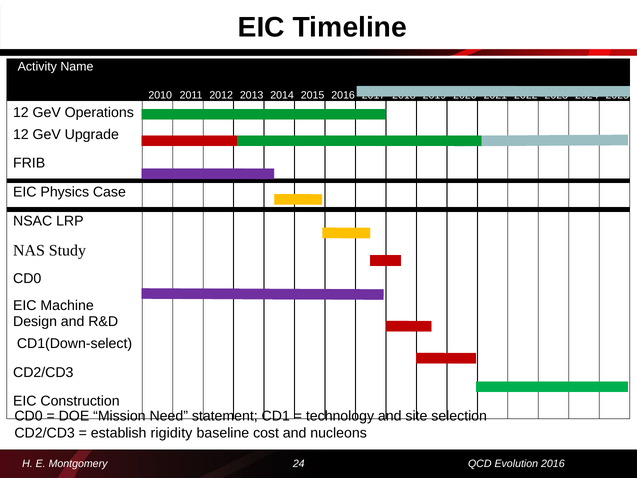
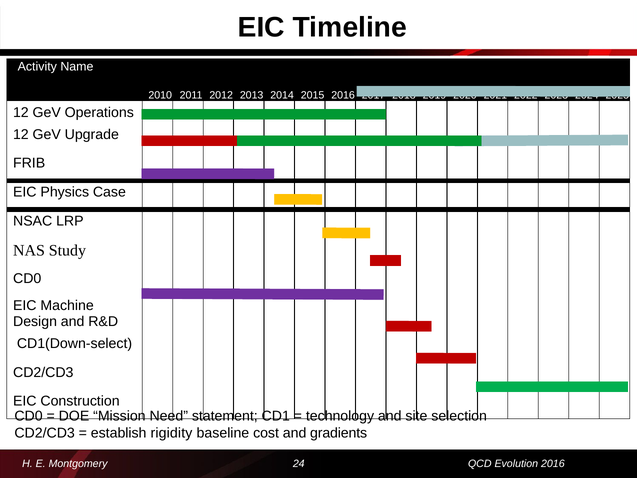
nucleons: nucleons -> gradients
